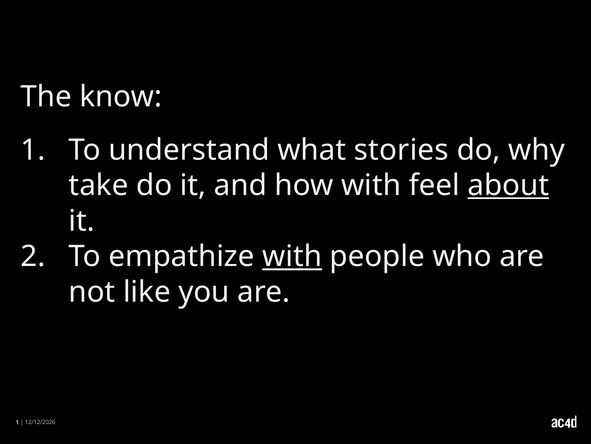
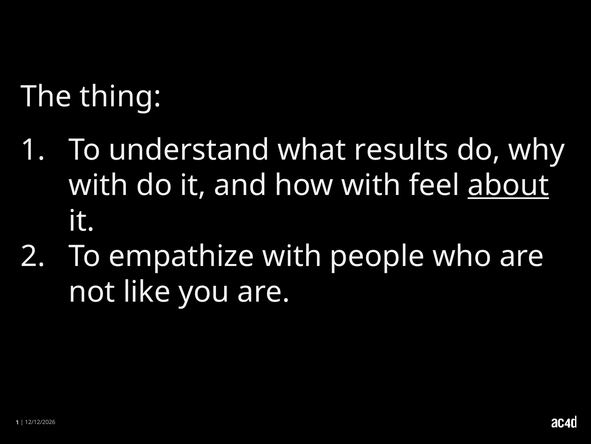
know: know -> thing
stories: stories -> results
take at (99, 185): take -> with
with at (292, 256) underline: present -> none
